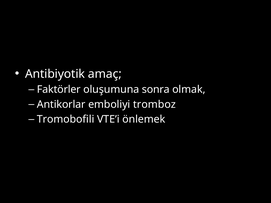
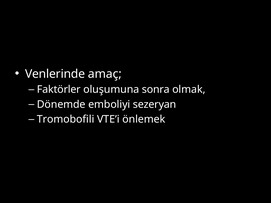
Antibiyotik: Antibiyotik -> Venlerinde
Antikorlar: Antikorlar -> Dönemde
tromboz: tromboz -> sezeryan
